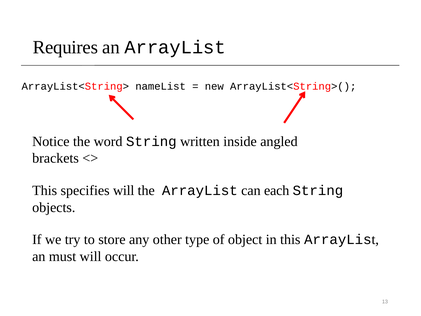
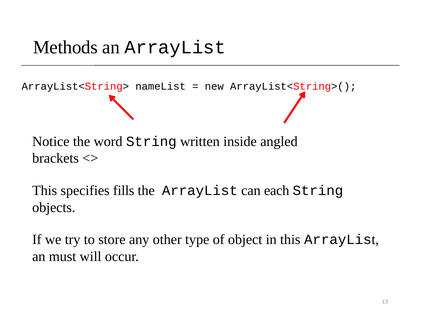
Requires: Requires -> Methods
specifies will: will -> fills
